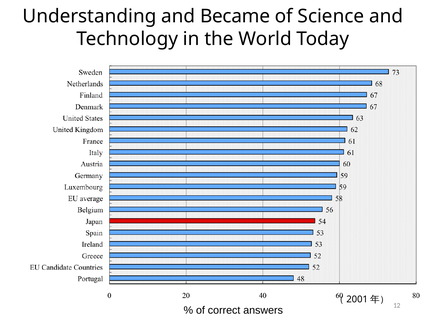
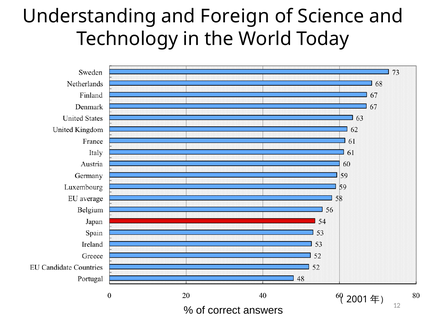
Became: Became -> Foreign
